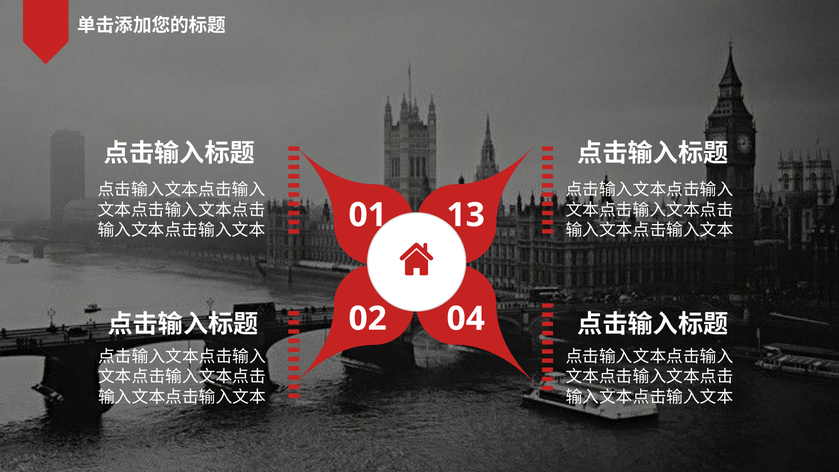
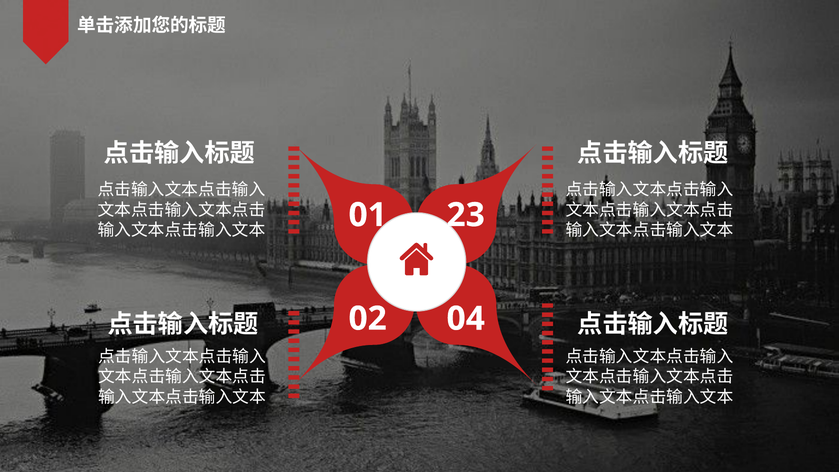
13: 13 -> 23
